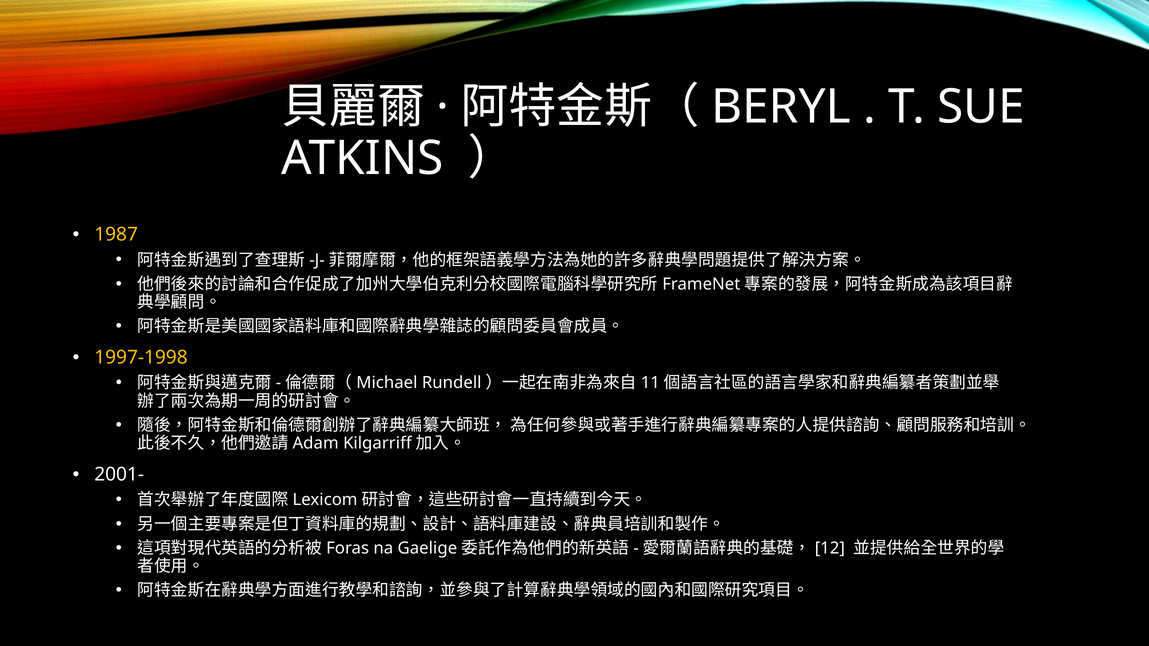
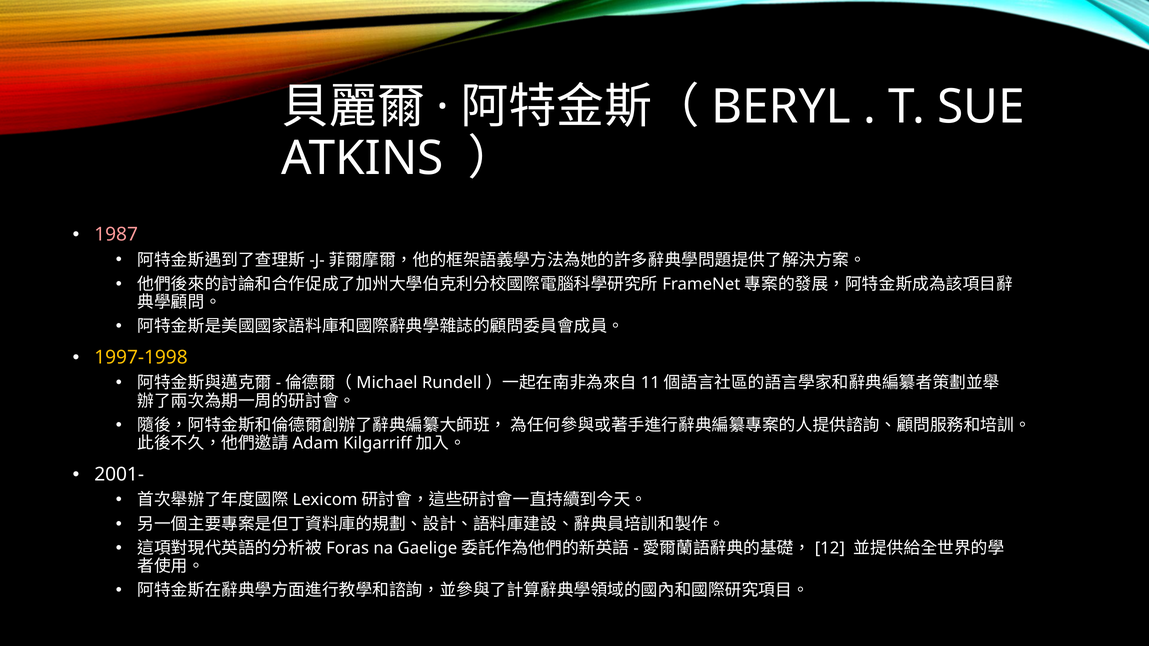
1987 colour: yellow -> pink
